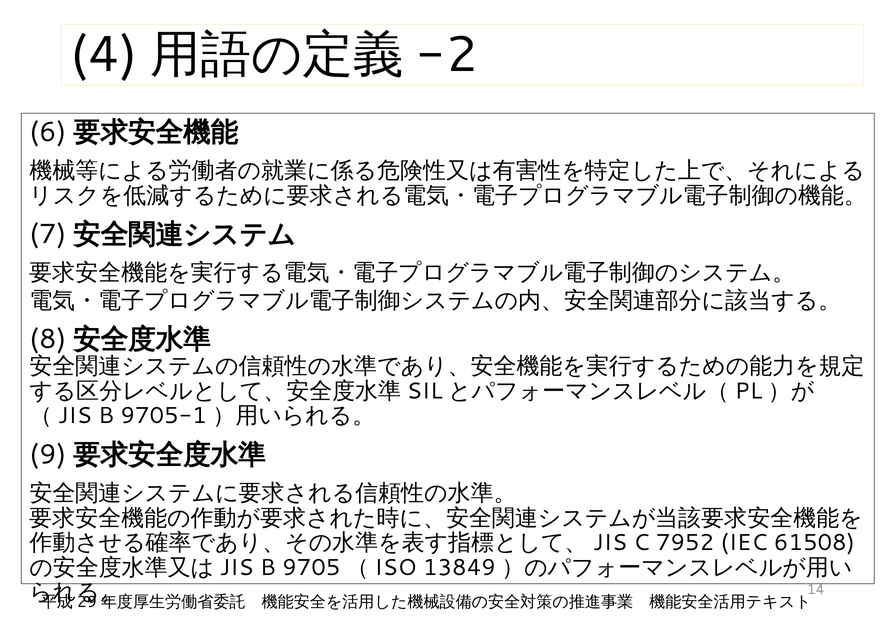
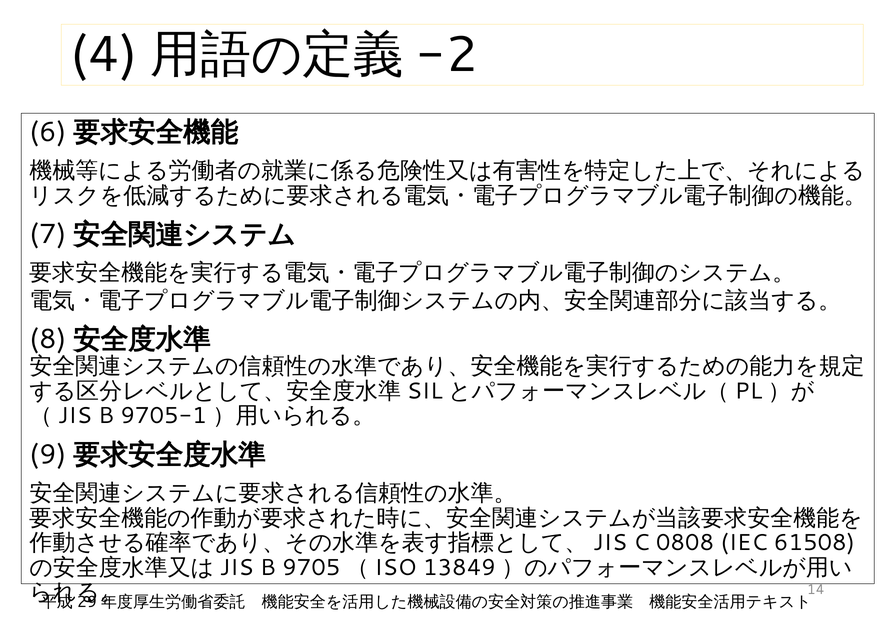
7952: 7952 -> 0808
